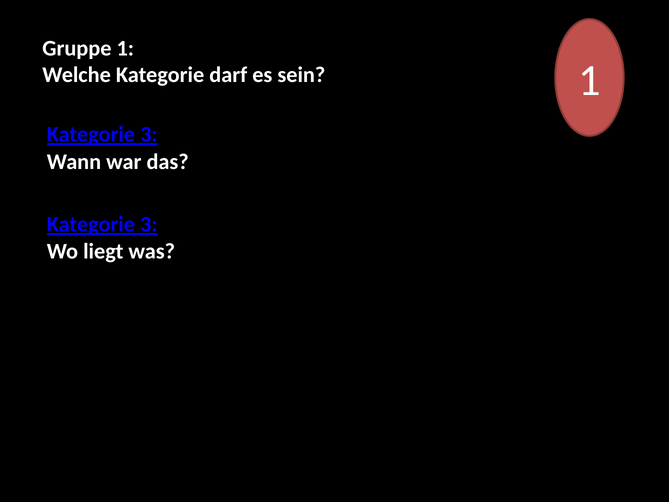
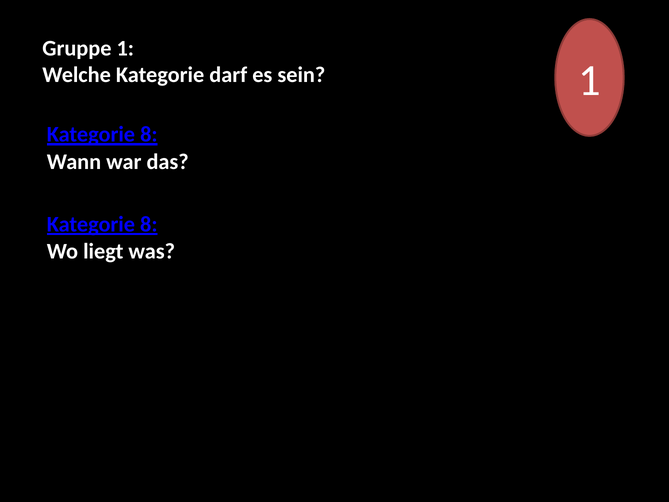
3 at (149, 135): 3 -> 8
3 at (149, 224): 3 -> 8
